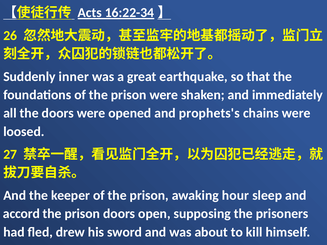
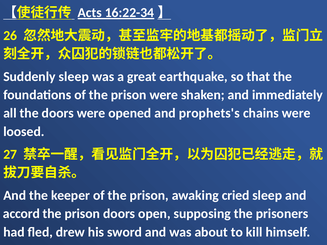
Suddenly inner: inner -> sleep
hour: hour -> cried
